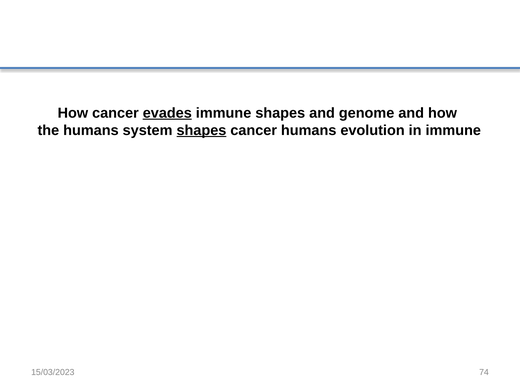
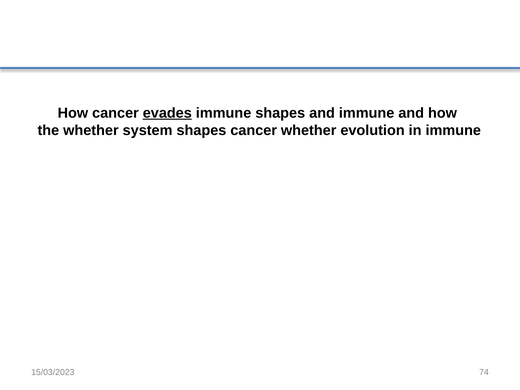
and genome: genome -> immune
the humans: humans -> whether
shapes at (201, 130) underline: present -> none
cancer humans: humans -> whether
